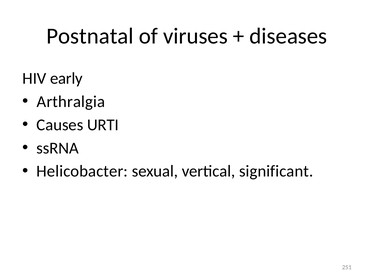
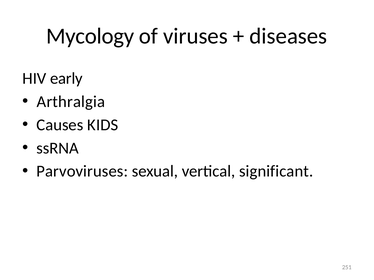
Postnatal: Postnatal -> Mycology
URTI: URTI -> KIDS
Helicobacter: Helicobacter -> Parvoviruses
